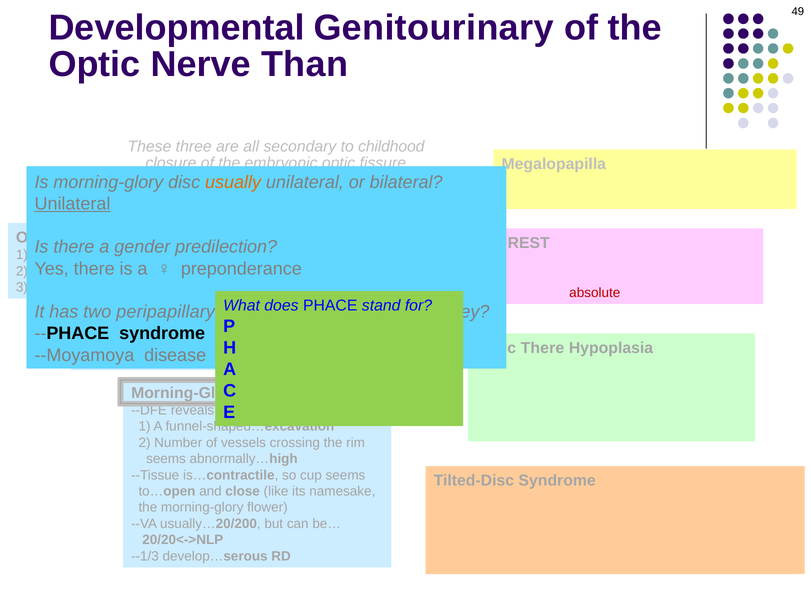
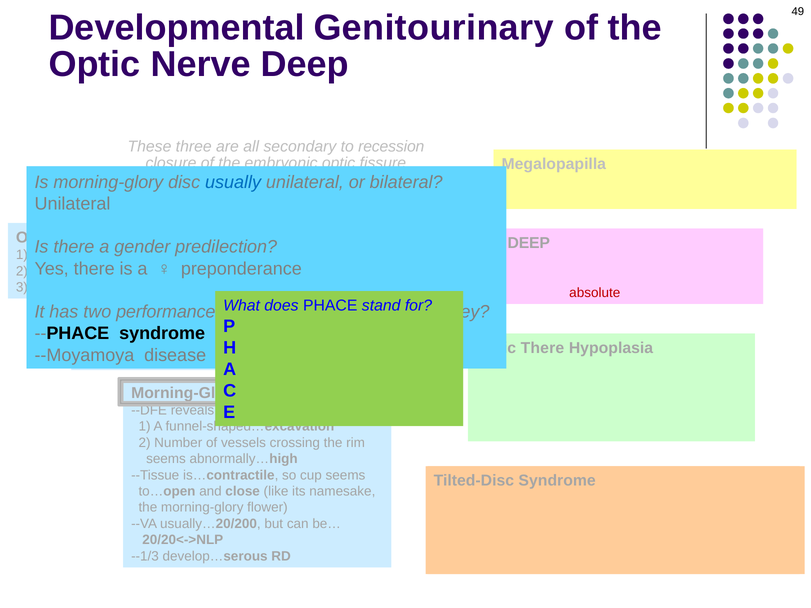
Nerve Than: Than -> Deep
childhood: childhood -> recession
usually colour: orange -> blue
Unilateral at (72, 204) underline: present -> none
REST at (529, 243): REST -> DEEP
peripapillary: peripapillary -> performance
